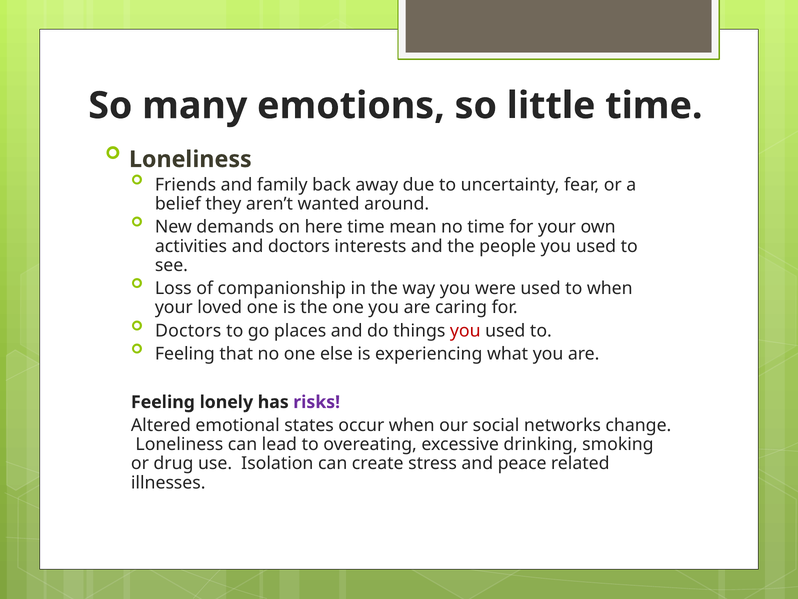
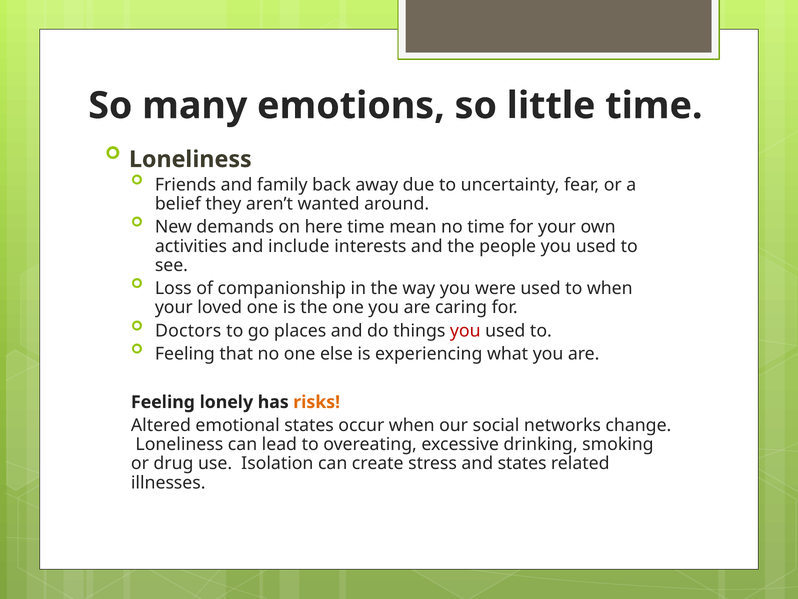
and doctors: doctors -> include
risks colour: purple -> orange
and peace: peace -> states
